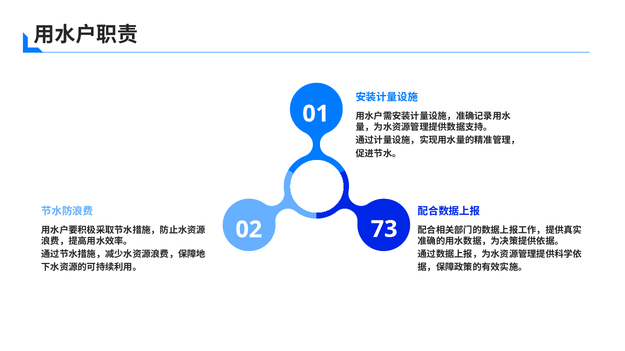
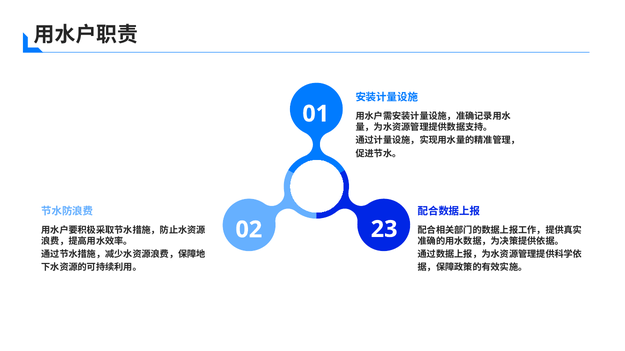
73: 73 -> 23
